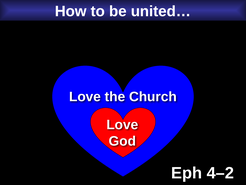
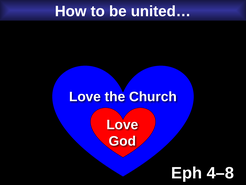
4–2: 4–2 -> 4–8
